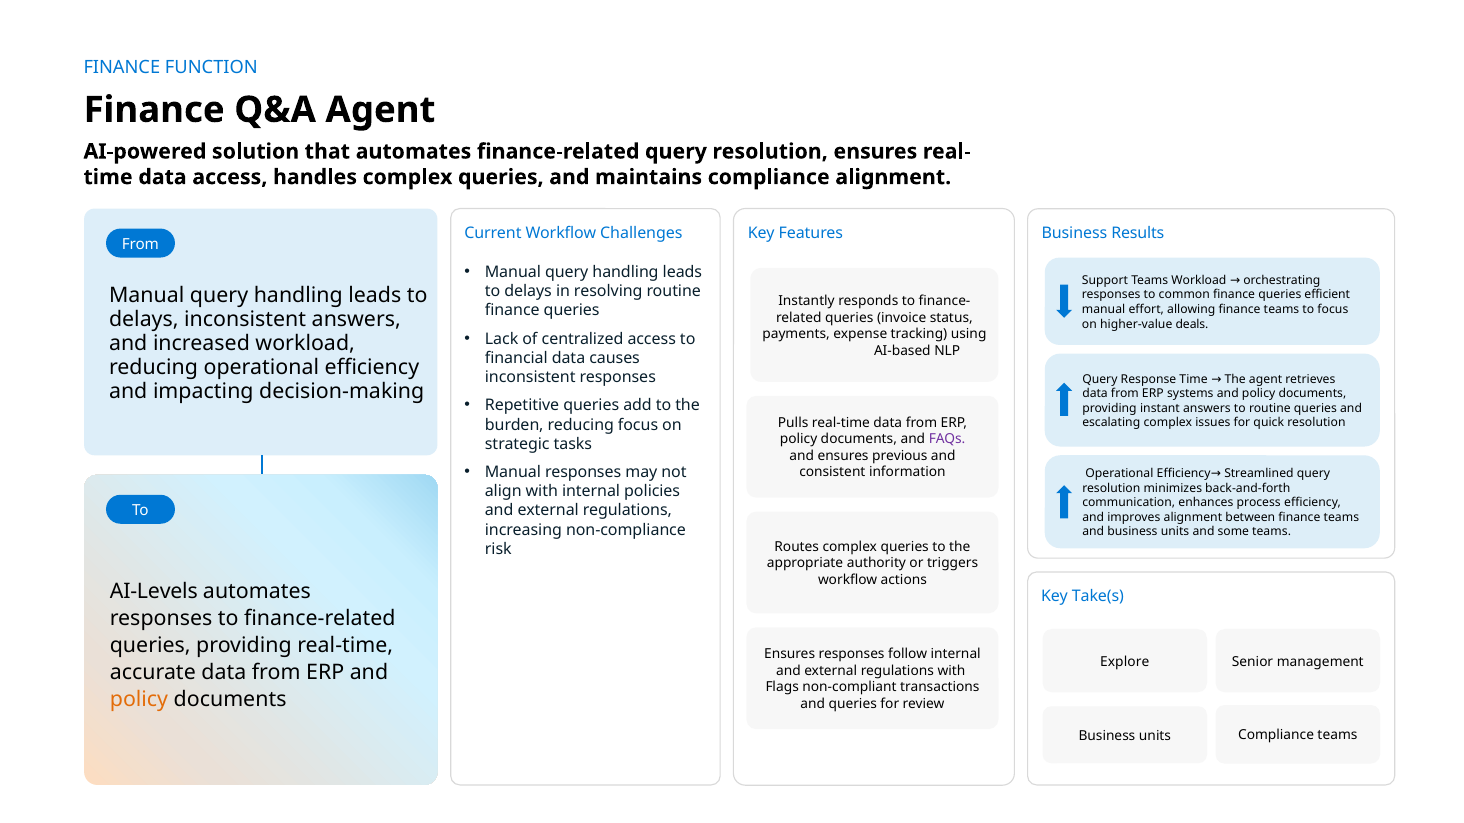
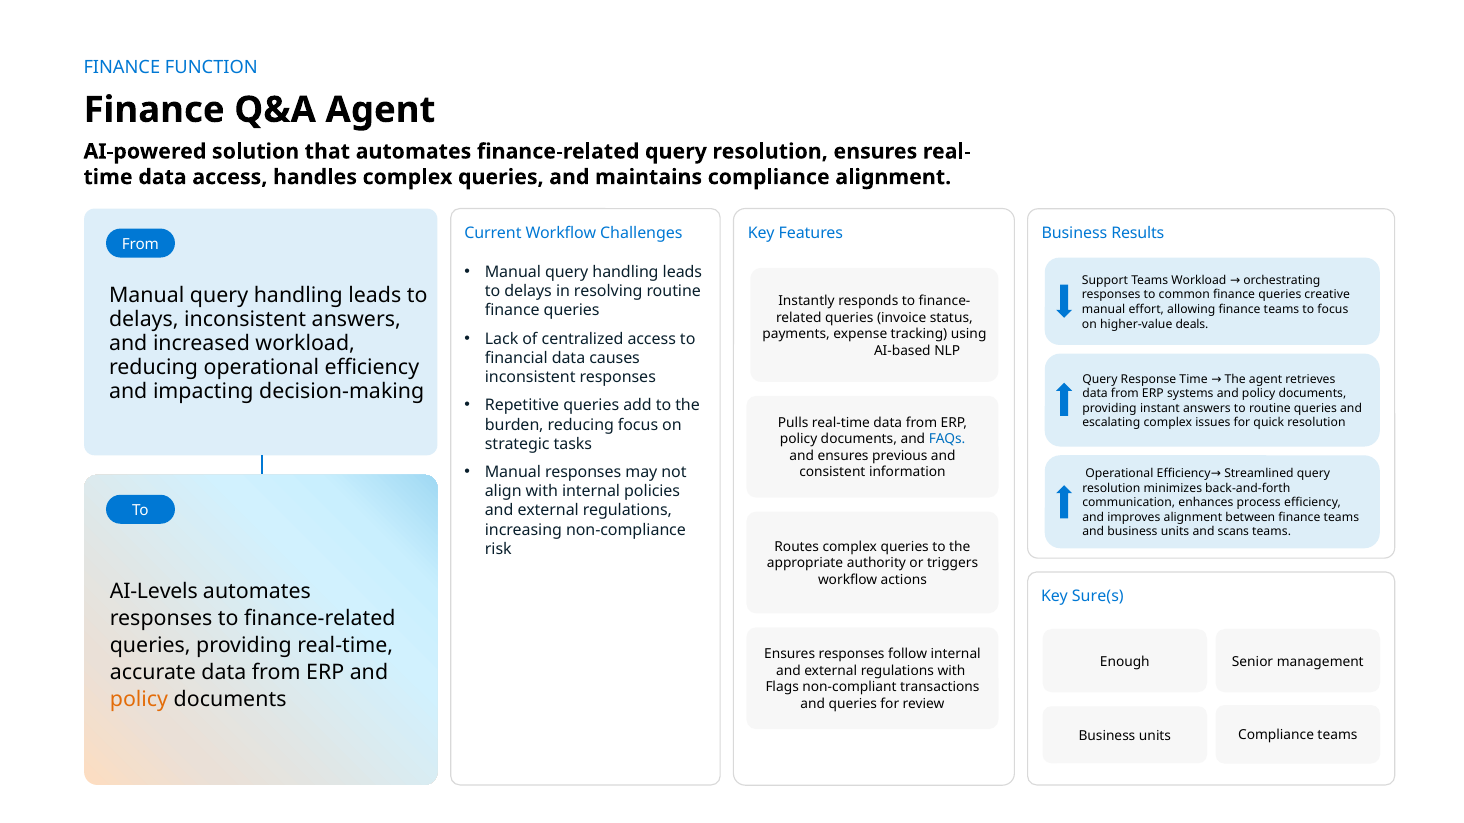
efficient: efficient -> creative
FAQs colour: purple -> blue
some: some -> scans
Take(s: Take(s -> Sure(s
Explore: Explore -> Enough
